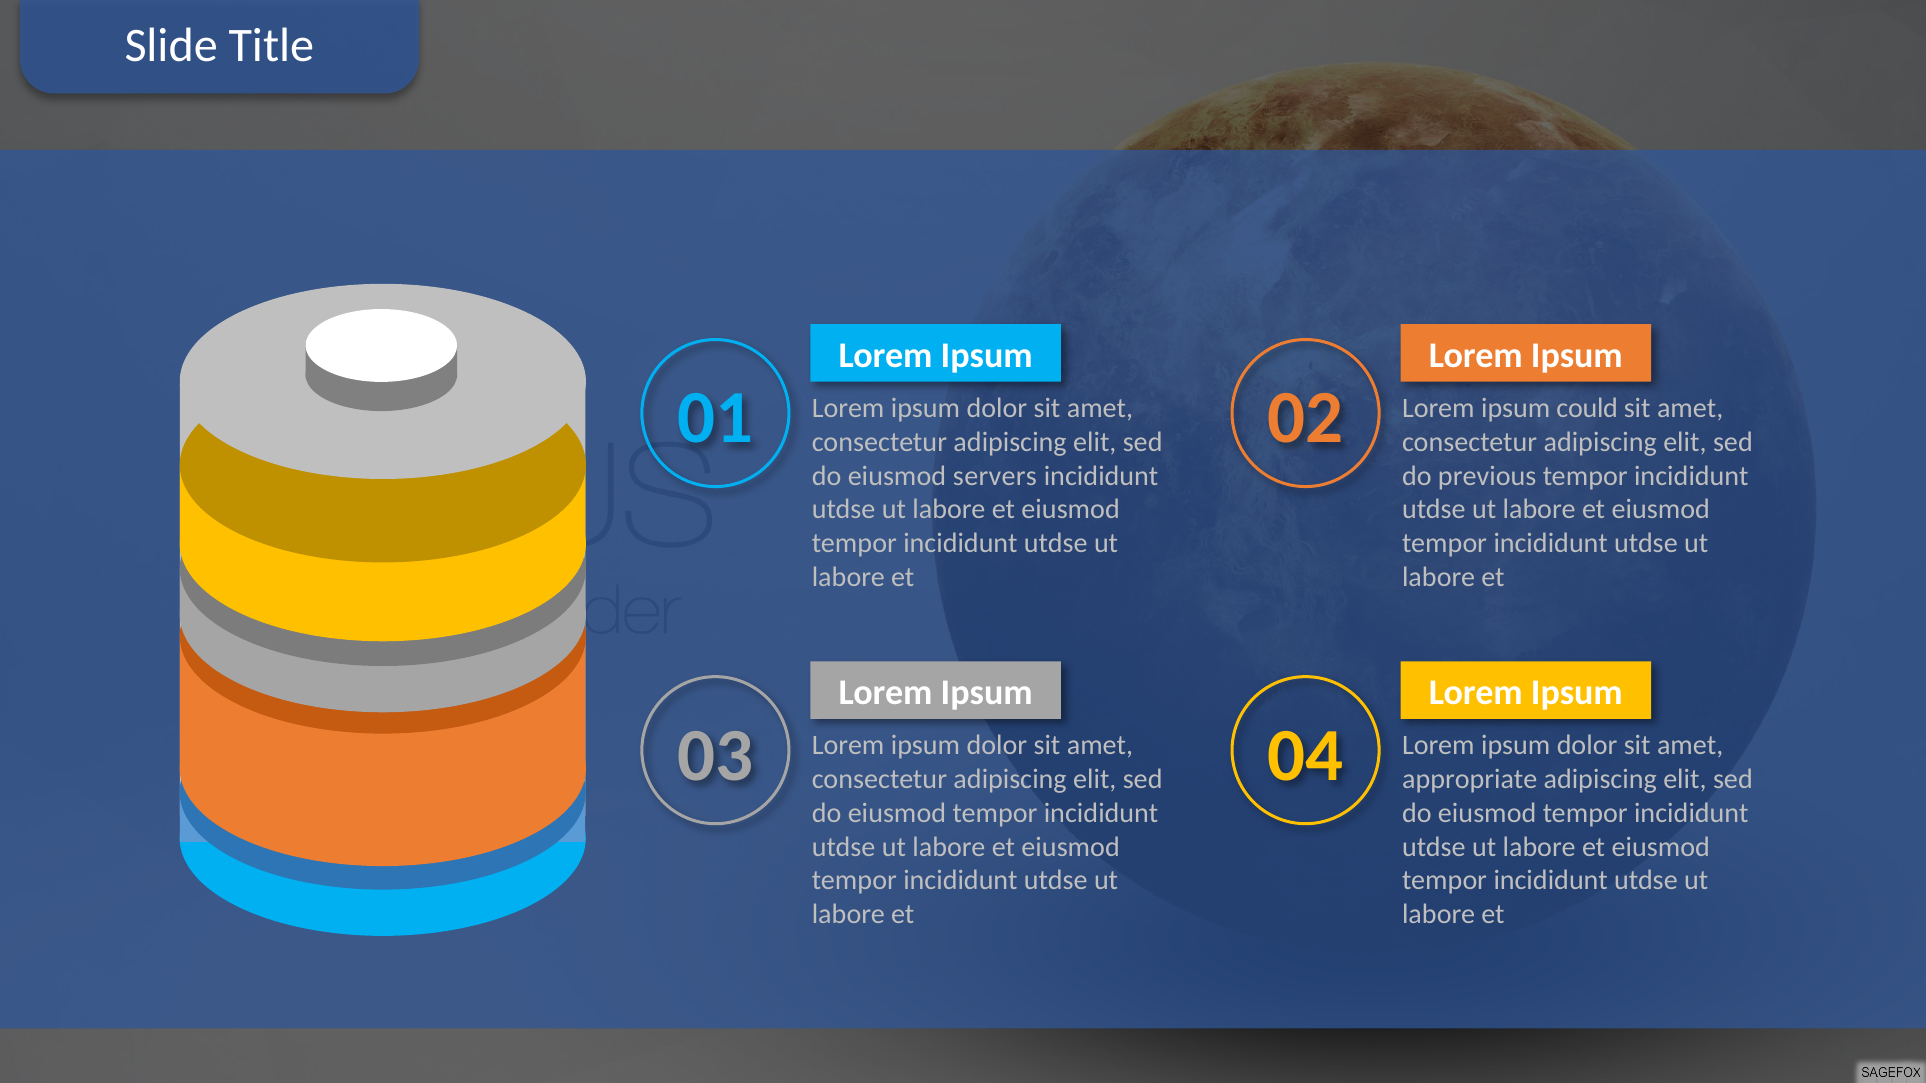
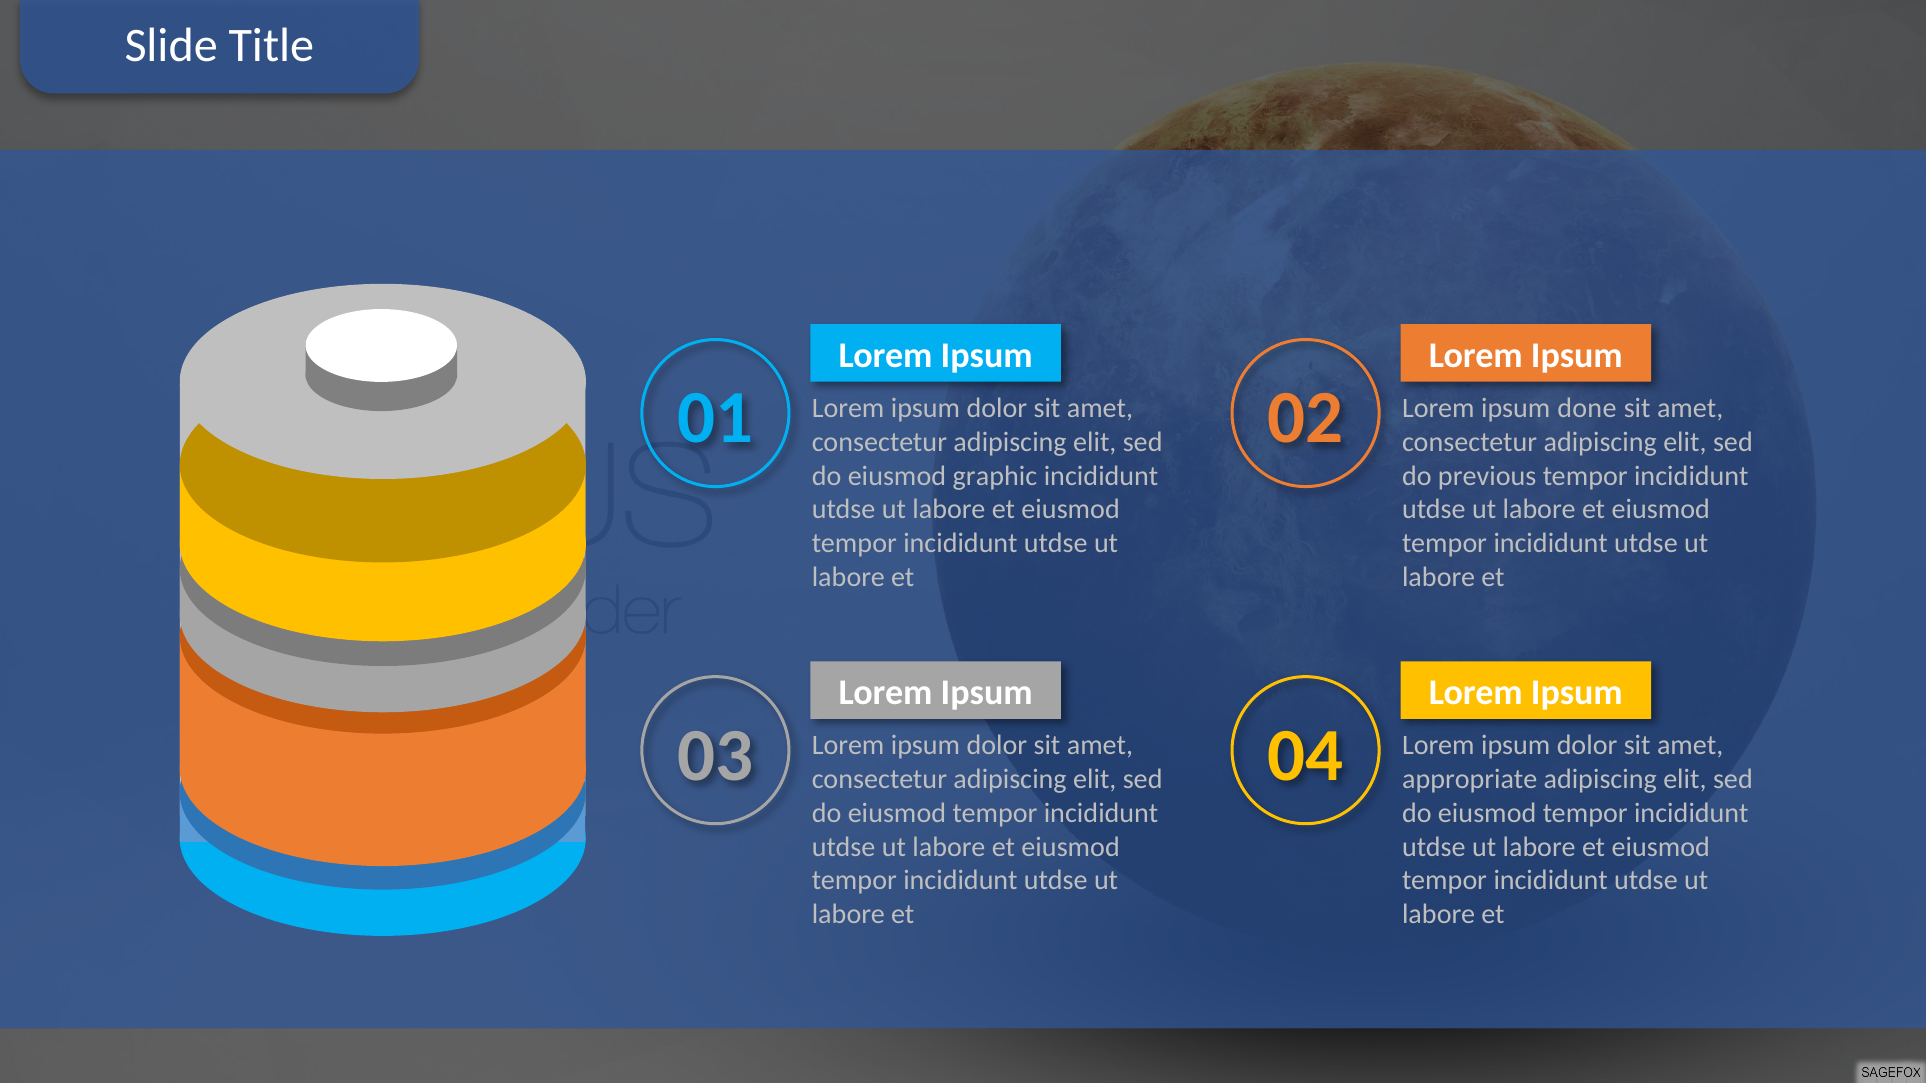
could: could -> done
servers: servers -> graphic
